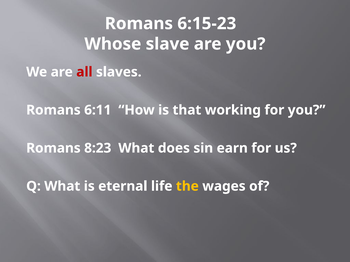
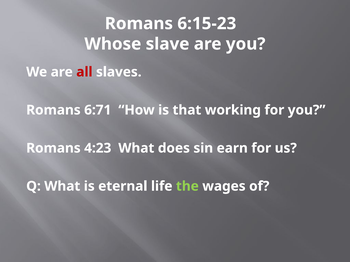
6:11: 6:11 -> 6:71
8:23: 8:23 -> 4:23
the colour: yellow -> light green
